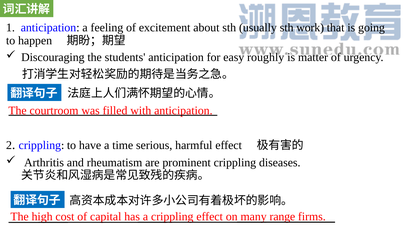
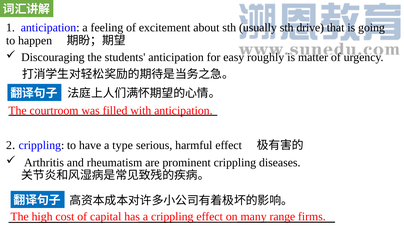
work: work -> drive
time: time -> type
